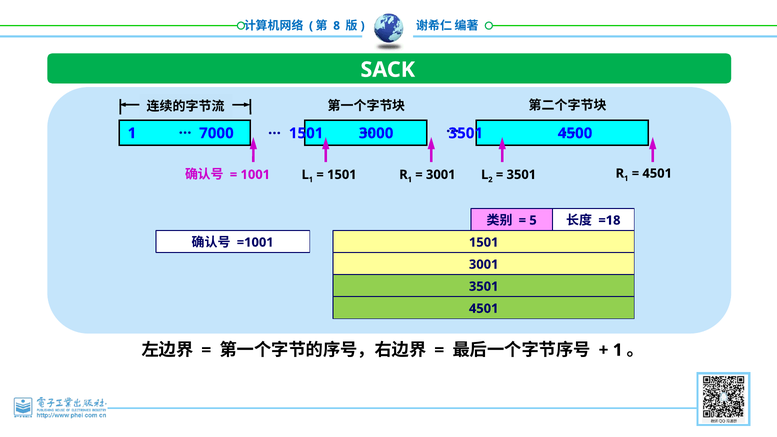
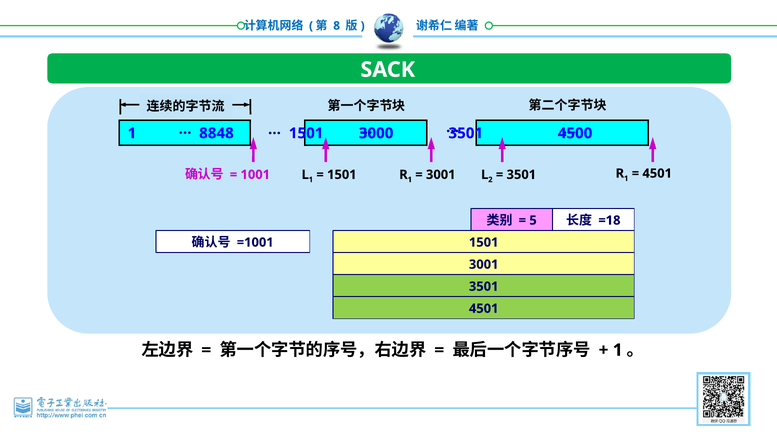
7000: 7000 -> 8848
